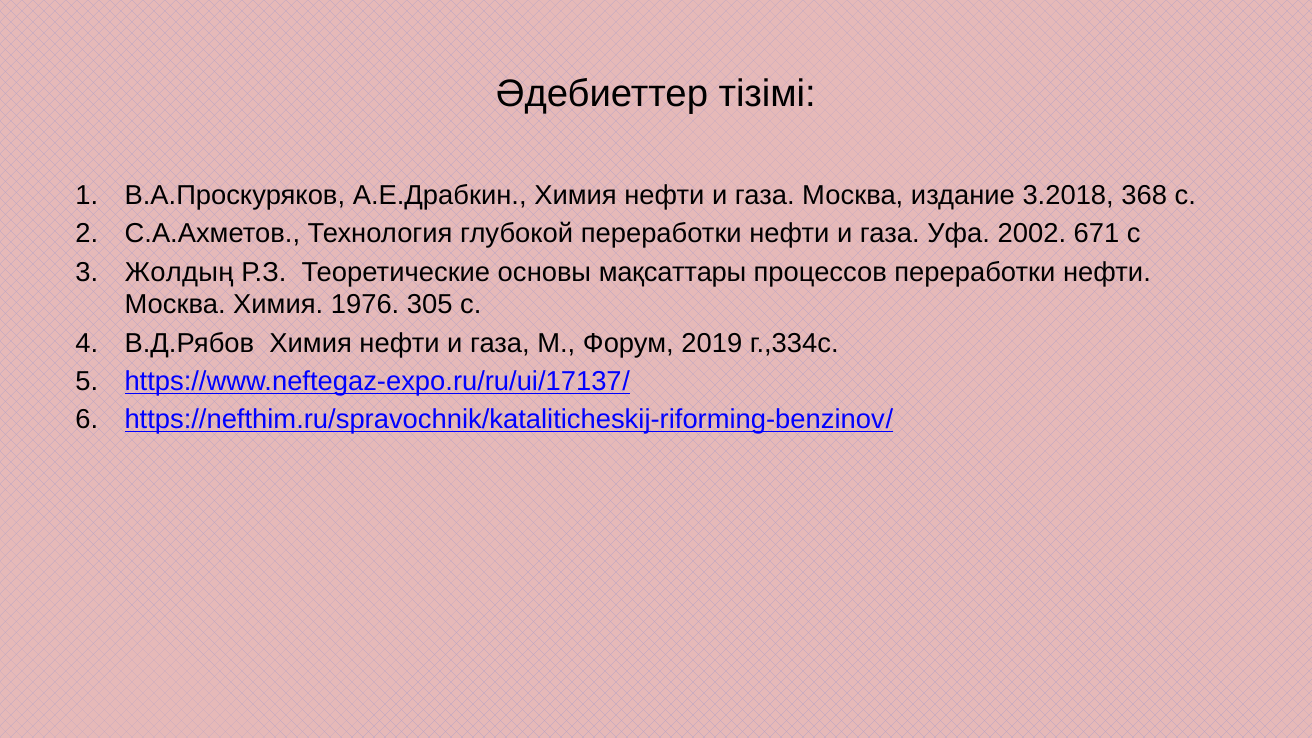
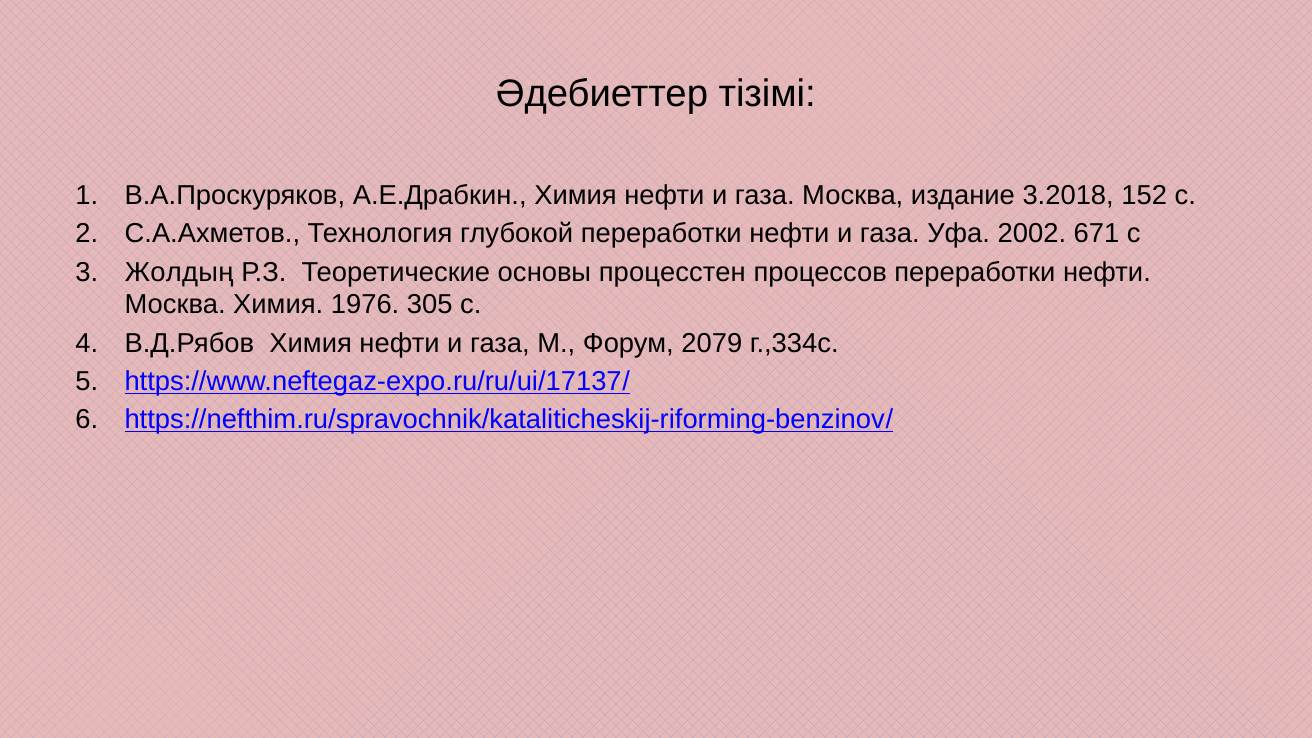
368: 368 -> 152
мақсаттары: мақсаттары -> процесстен
2019: 2019 -> 2079
